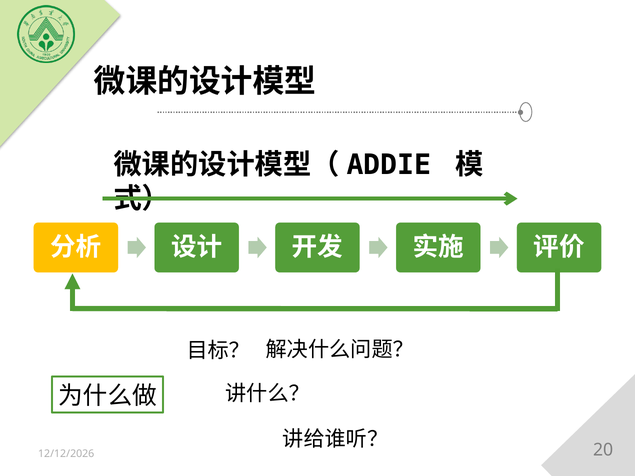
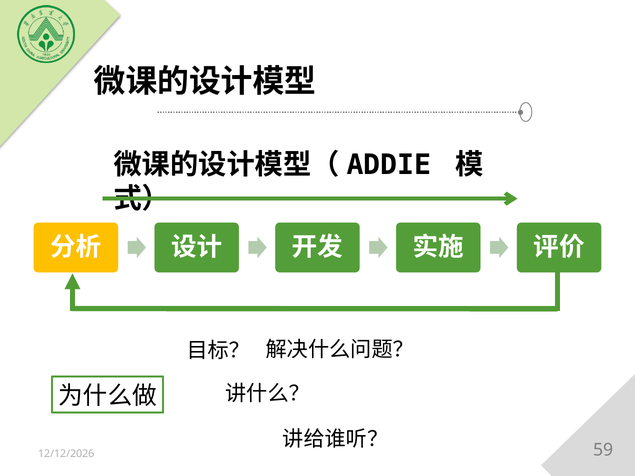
20: 20 -> 59
